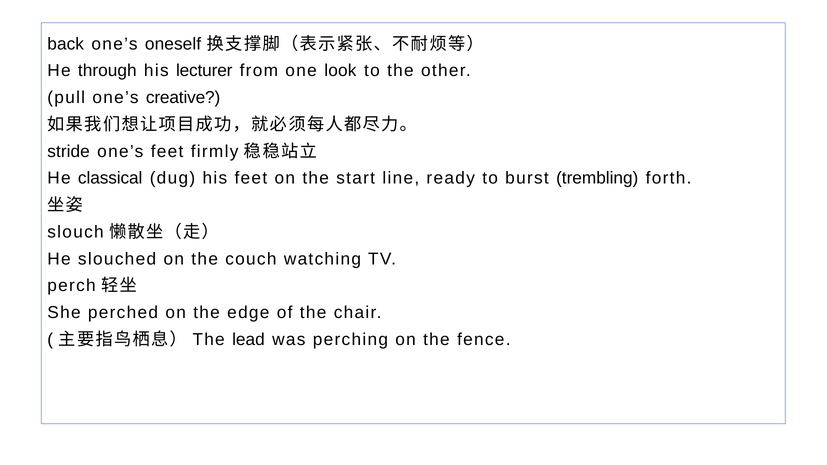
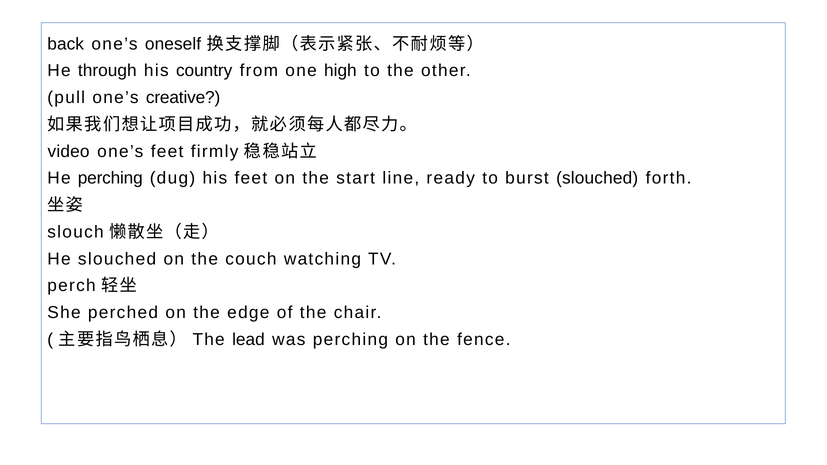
lecturer: lecturer -> country
look: look -> high
stride: stride -> video
He classical: classical -> perching
burst trembling: trembling -> slouched
